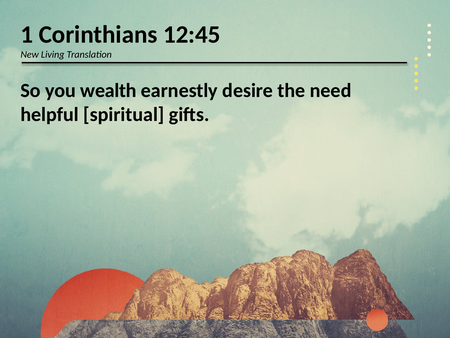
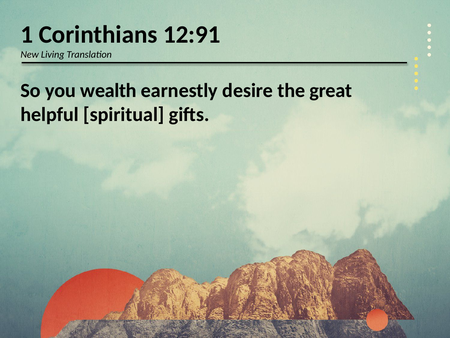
12:45: 12:45 -> 12:91
need: need -> great
